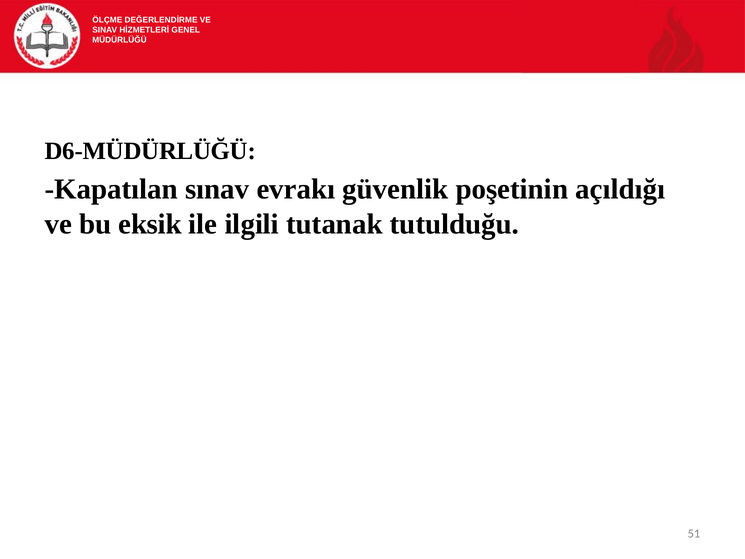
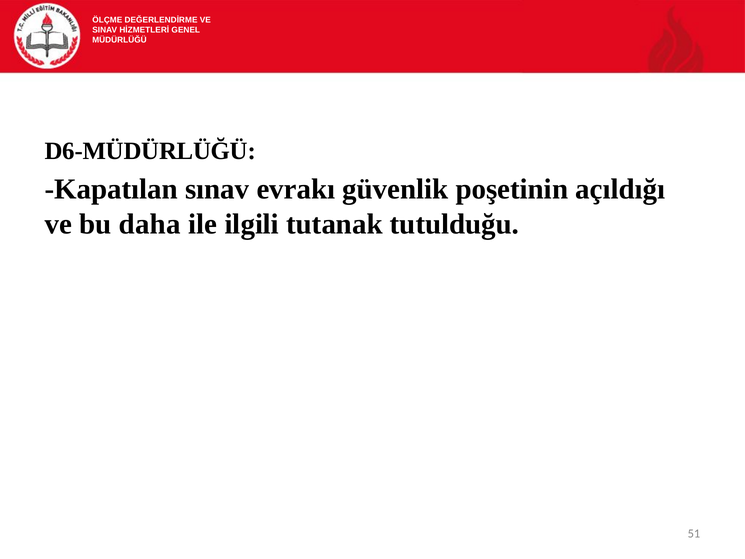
eksik: eksik -> daha
